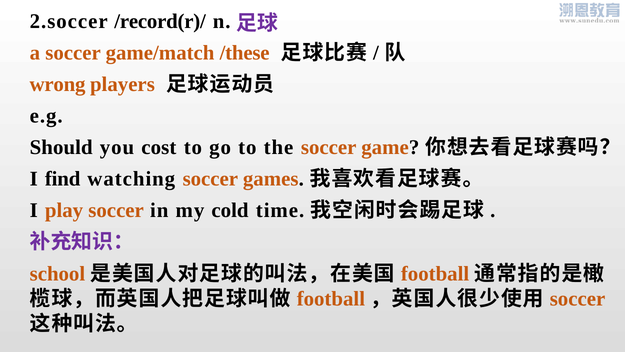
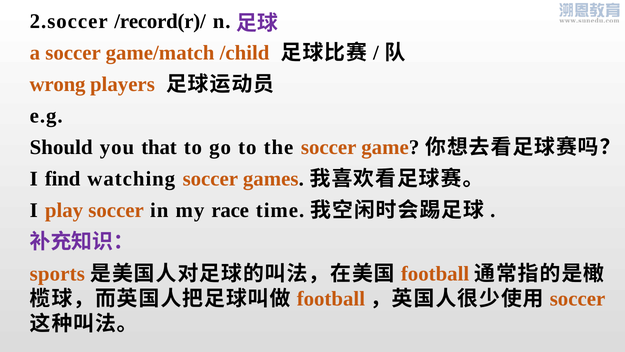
/these: /these -> /child
cost: cost -> that
cold: cold -> race
school: school -> sports
